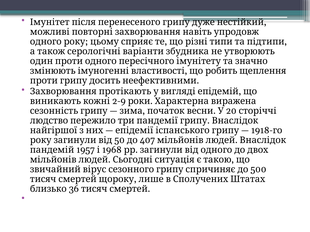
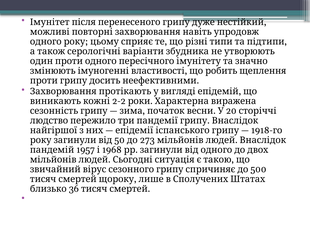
2-9: 2-9 -> 2-2
407: 407 -> 273
